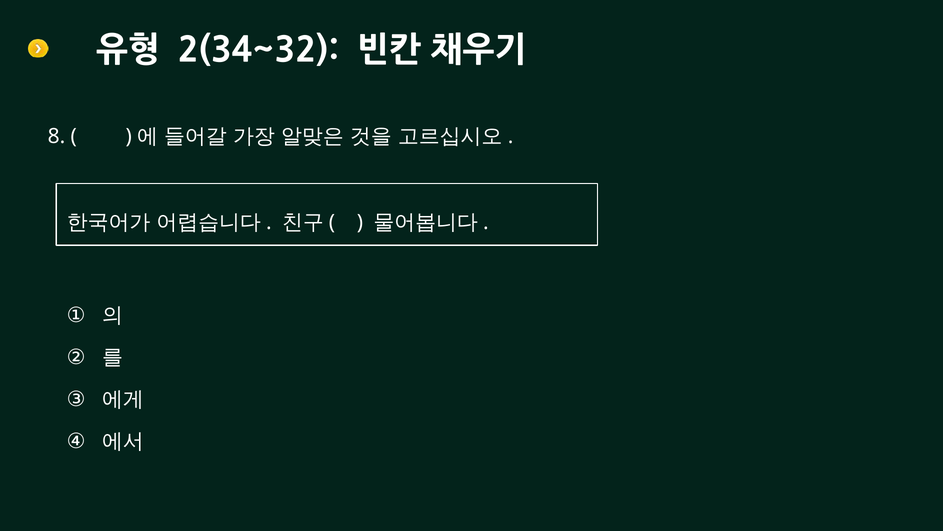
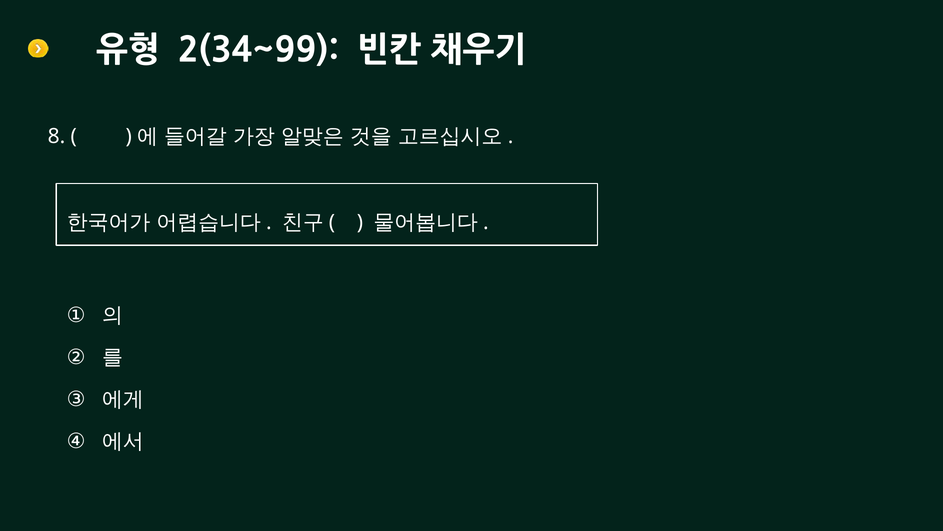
2(34~32: 2(34~32 -> 2(34~99
